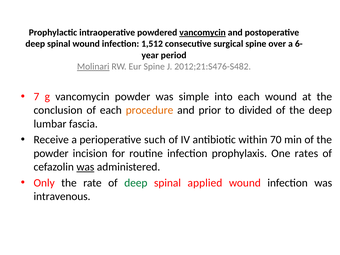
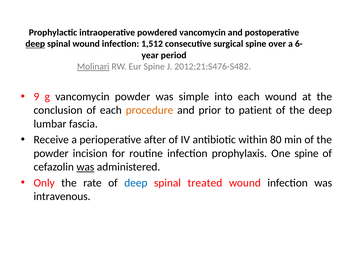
vancomycin at (203, 33) underline: present -> none
deep at (35, 44) underline: none -> present
7: 7 -> 9
divided: divided -> patient
such: such -> after
70: 70 -> 80
One rates: rates -> spine
deep at (136, 183) colour: green -> blue
applied: applied -> treated
